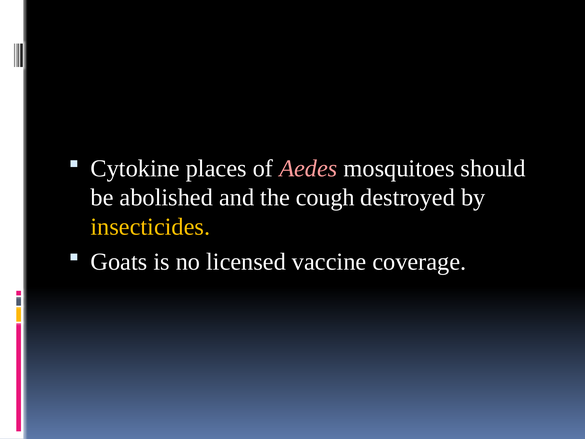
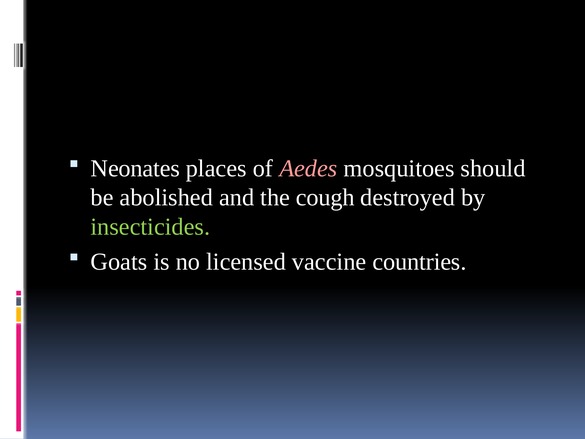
Cytokine: Cytokine -> Neonates
insecticides colour: yellow -> light green
coverage: coverage -> countries
